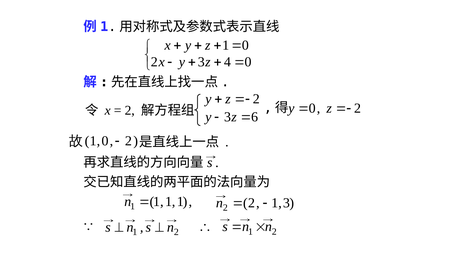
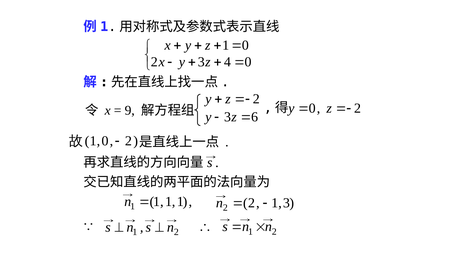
2 at (130, 111): 2 -> 9
